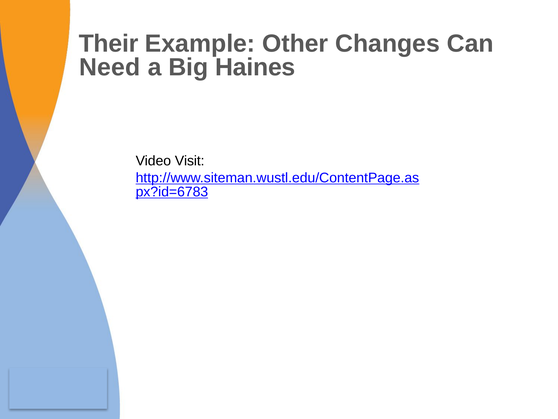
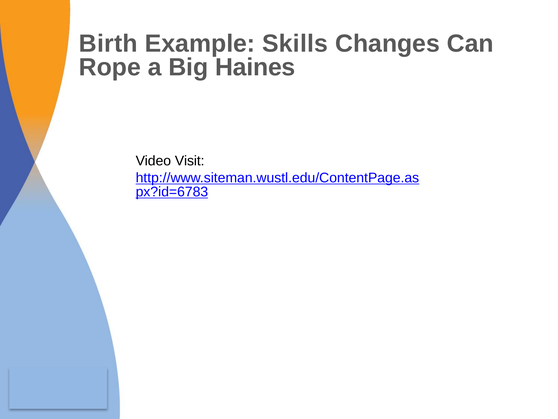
Their: Their -> Birth
Other: Other -> Skills
Need: Need -> Rope
